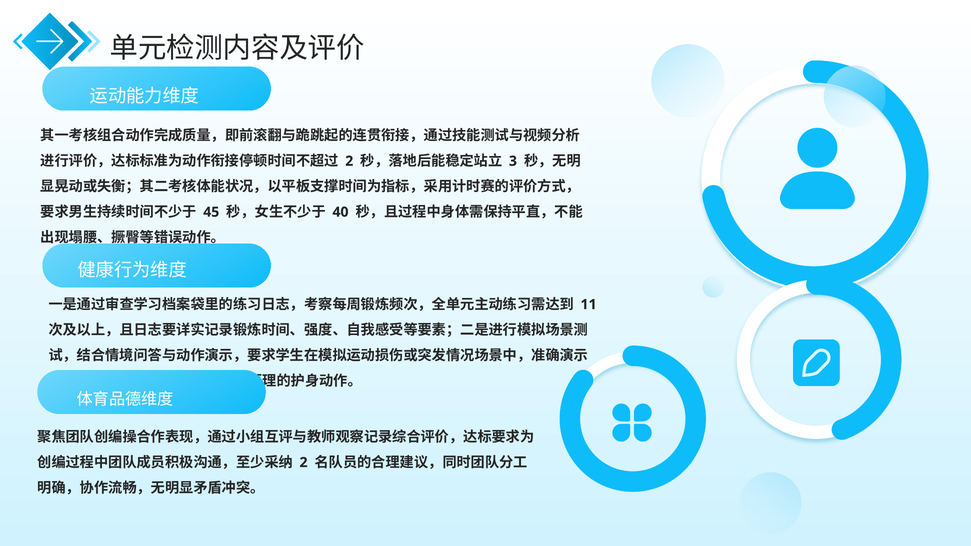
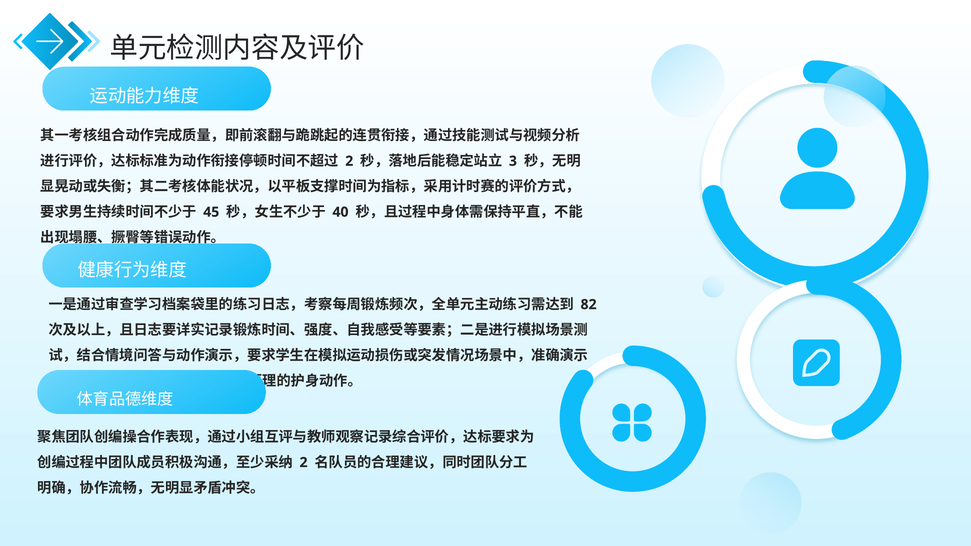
11: 11 -> 82
